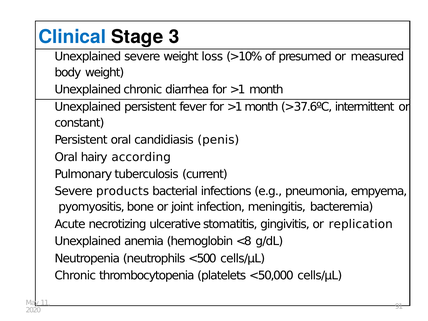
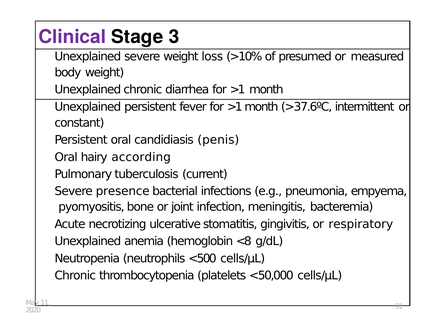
Clinical colour: blue -> purple
products: products -> presence
replication: replication -> respiratory
